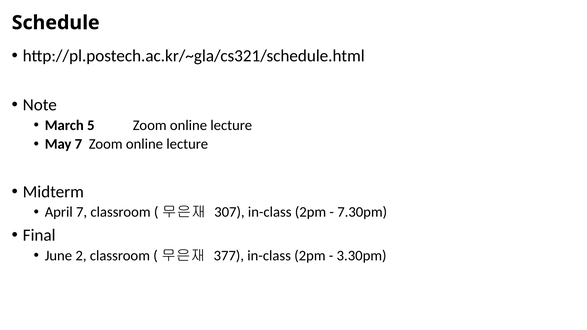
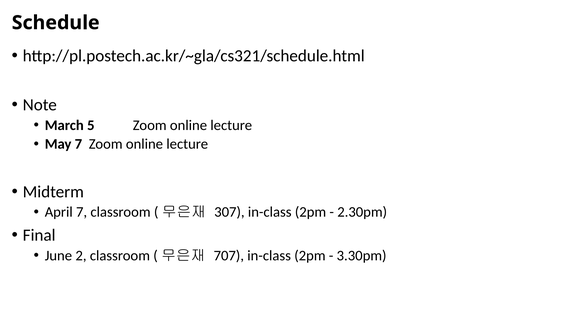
7.30pm: 7.30pm -> 2.30pm
377: 377 -> 707
